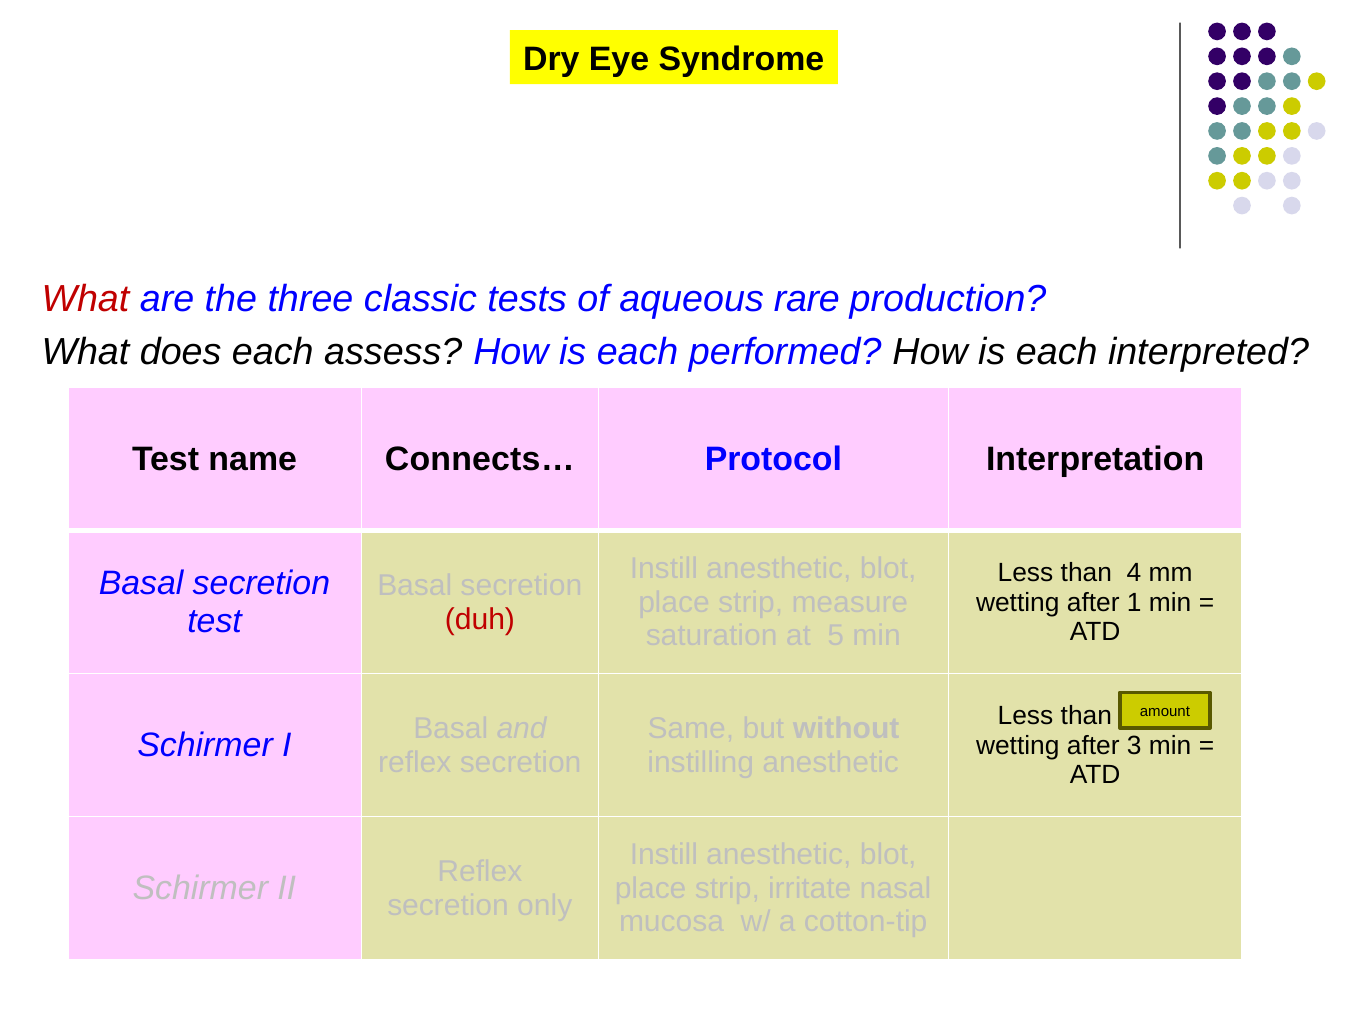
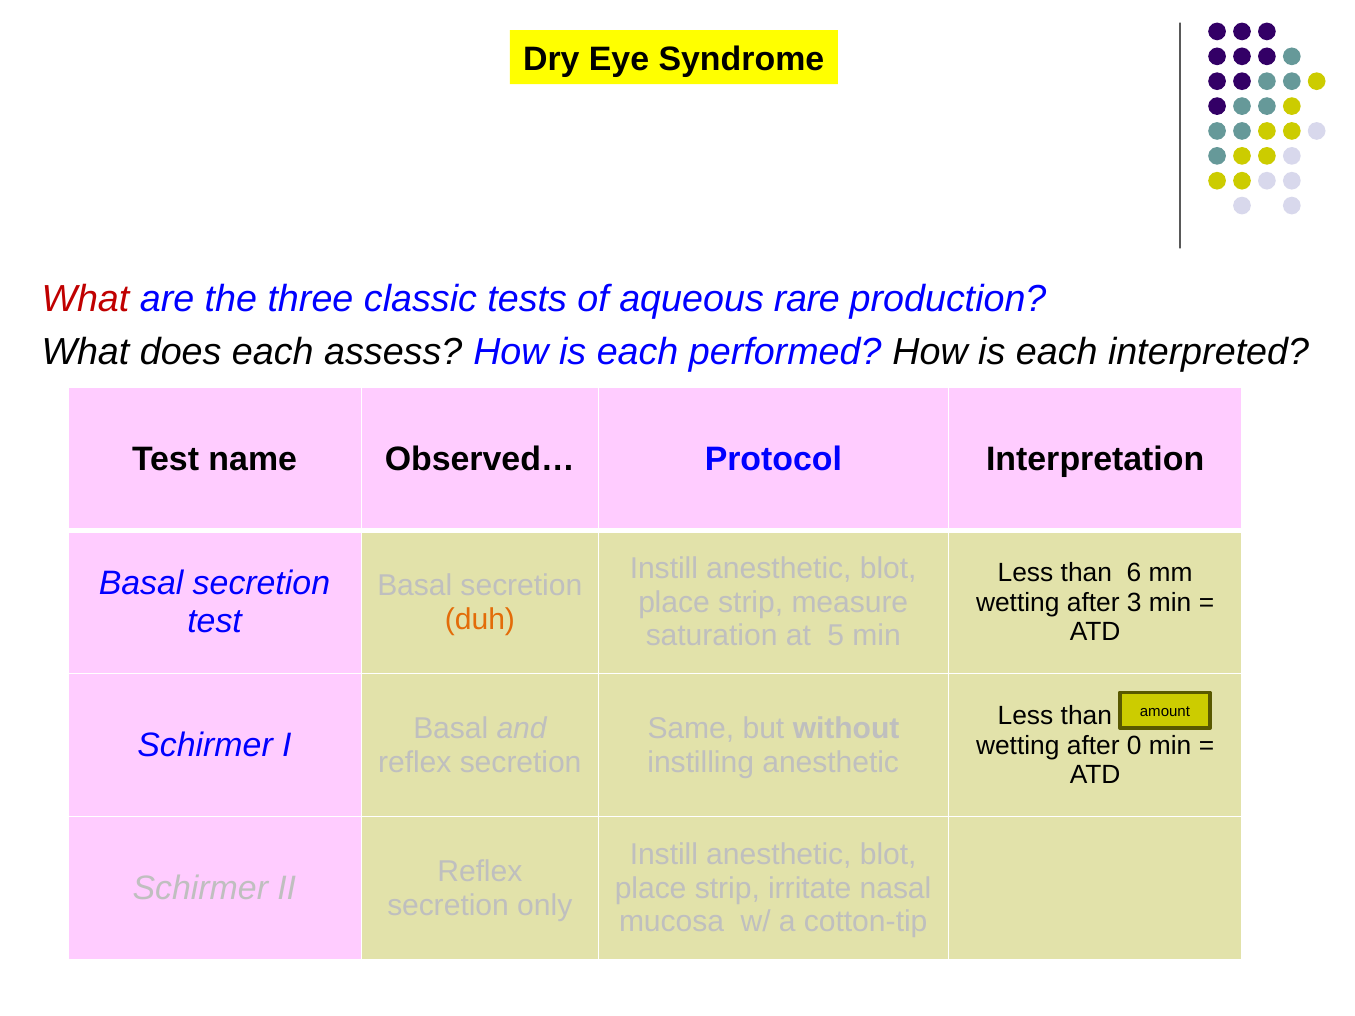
Connects…: Connects… -> Observed…
4: 4 -> 6
1: 1 -> 3
duh colour: red -> orange
3: 3 -> 0
